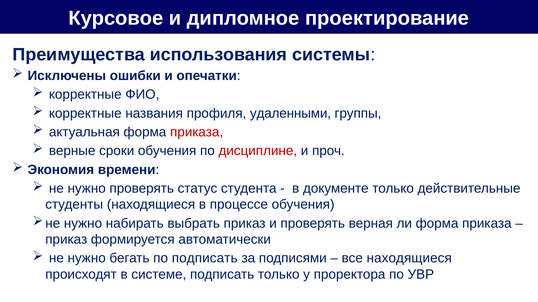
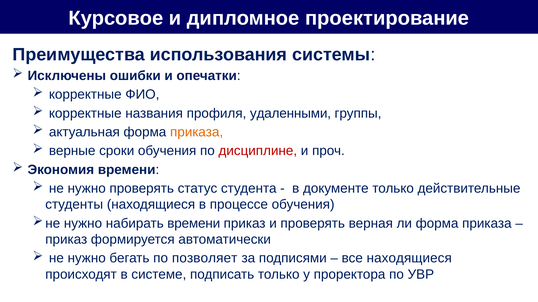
приказа at (197, 132) colour: red -> orange
набирать выбрать: выбрать -> времени
по подписать: подписать -> позволяет
